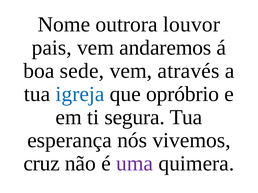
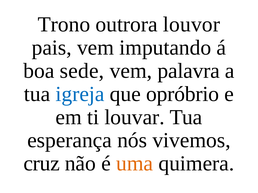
Nome: Nome -> Trono
andaremos: andaremos -> imputando
através: através -> palavra
segura: segura -> louvar
uma colour: purple -> orange
